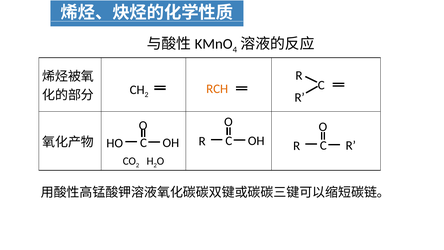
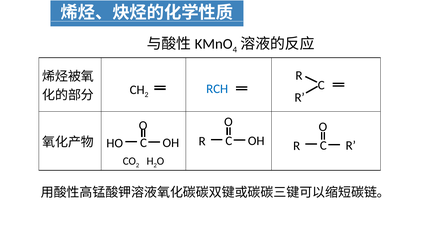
RCH colour: orange -> blue
